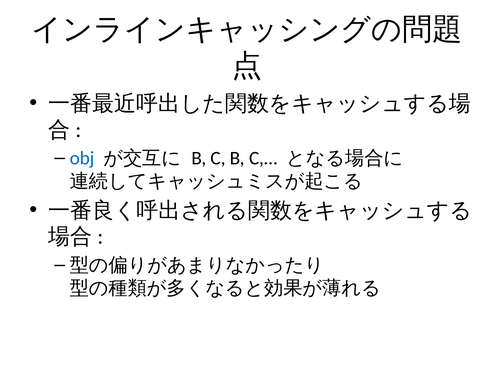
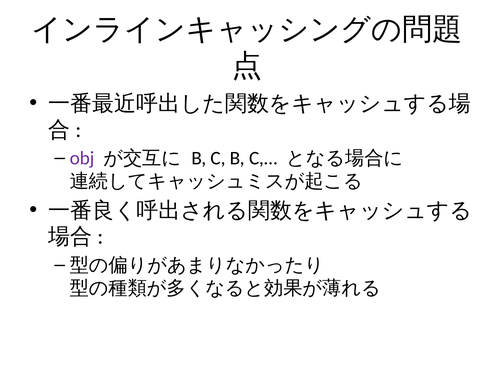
obj colour: blue -> purple
